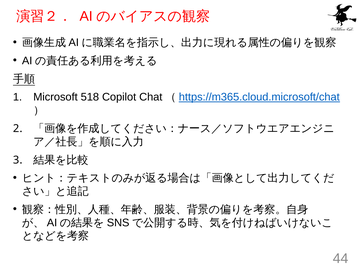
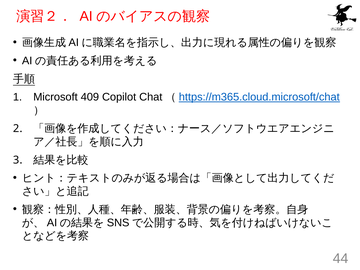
518: 518 -> 409
